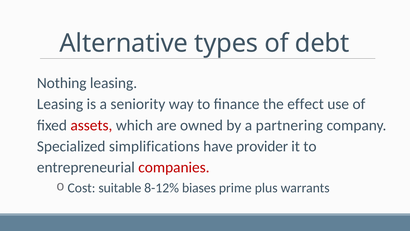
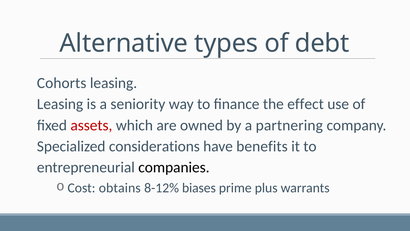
Nothing: Nothing -> Cohorts
simplifications: simplifications -> considerations
provider: provider -> benefits
companies colour: red -> black
suitable: suitable -> obtains
